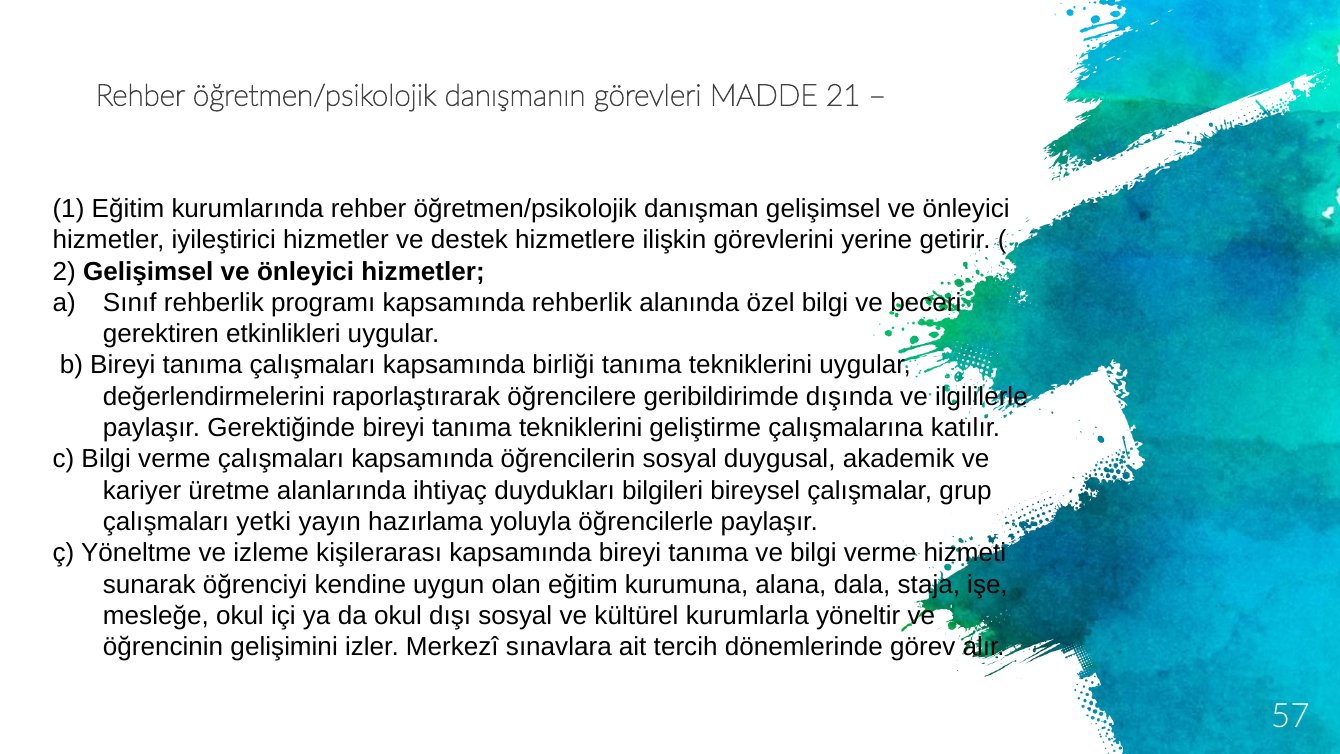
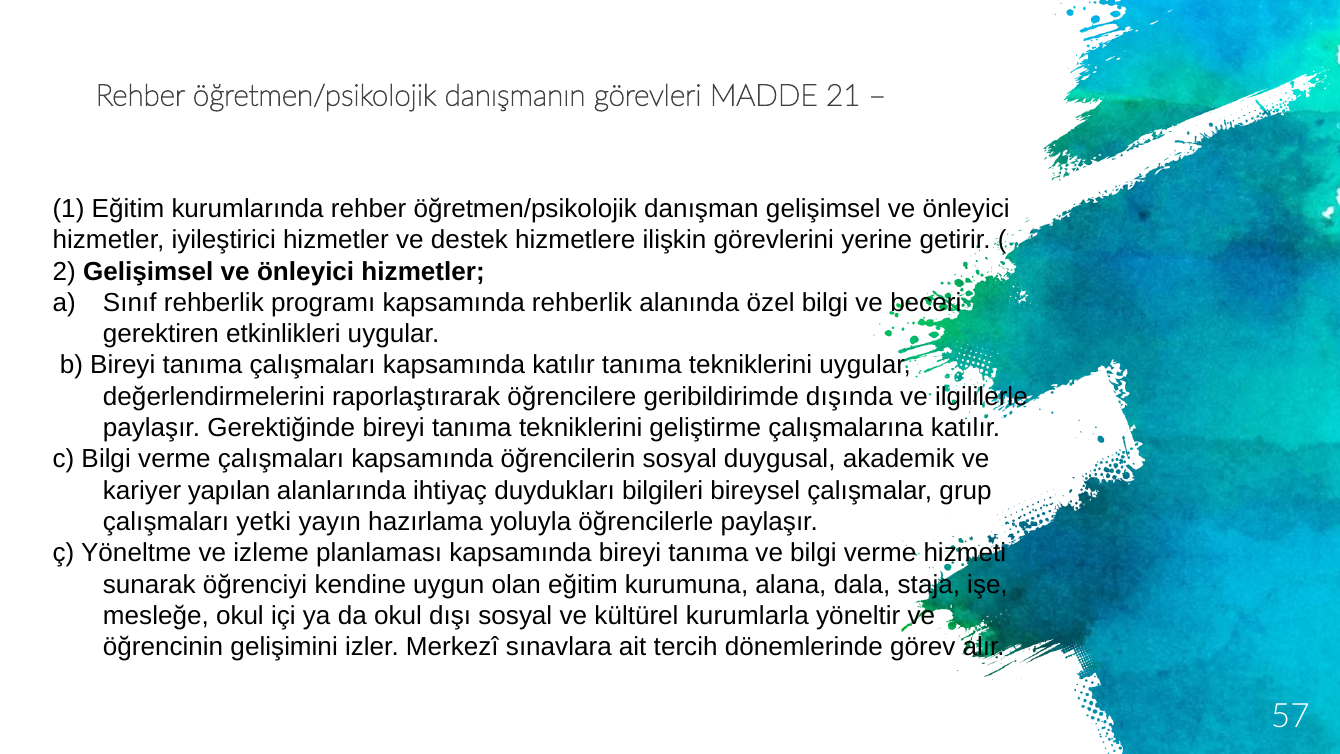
kapsamında birliği: birliği -> katılır
üretme: üretme -> yapılan
kişilerarası: kişilerarası -> planlaması
